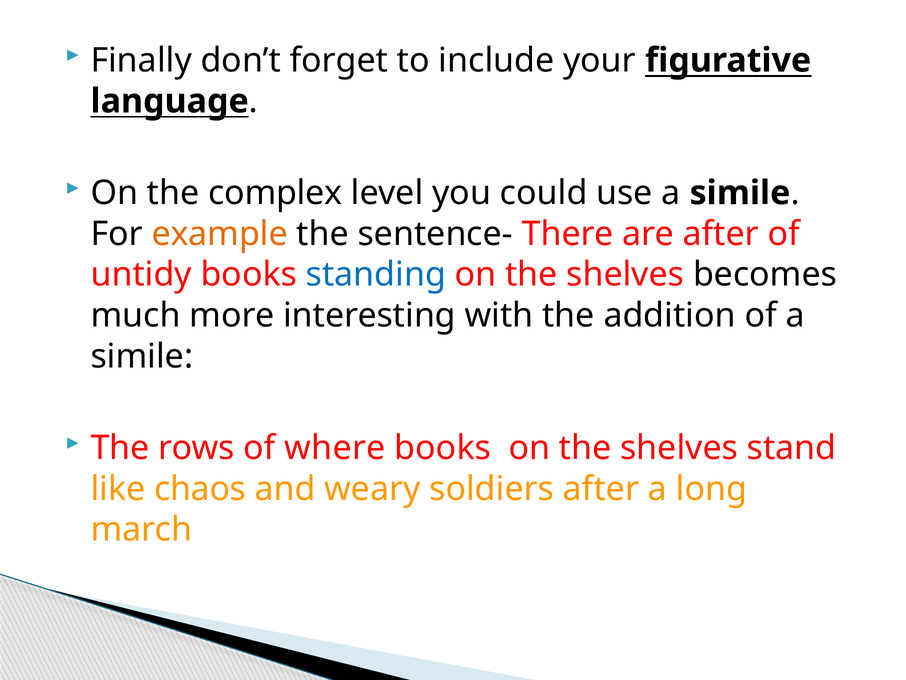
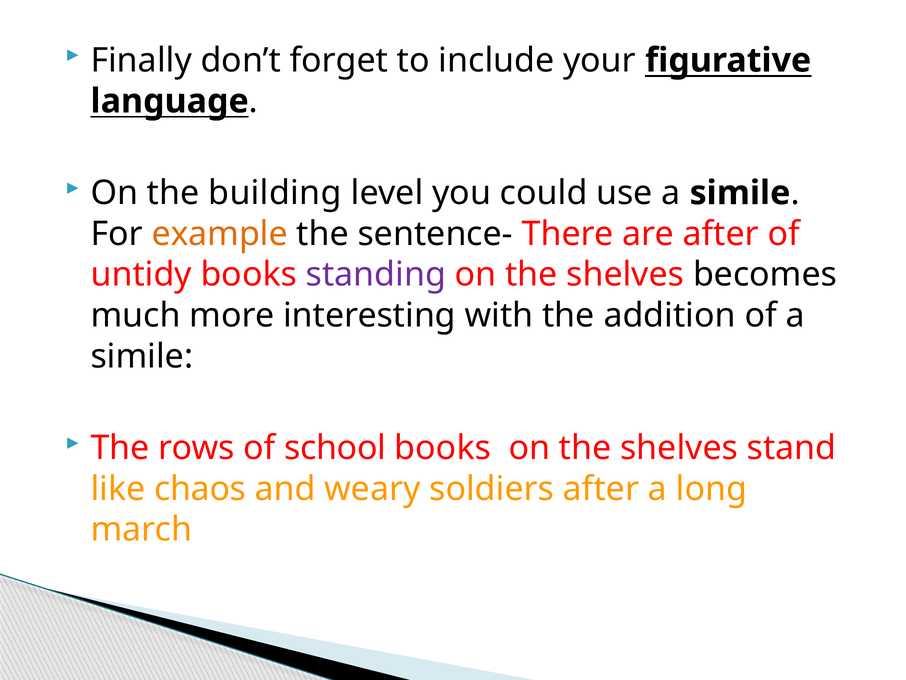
complex: complex -> building
standing colour: blue -> purple
where: where -> school
